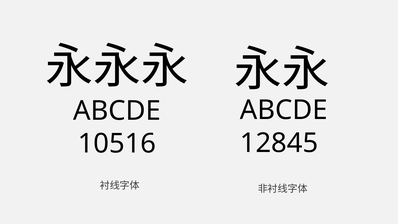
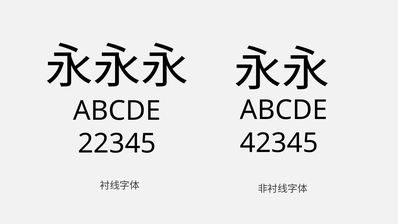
12845: 12845 -> 42345
10516: 10516 -> 22345
